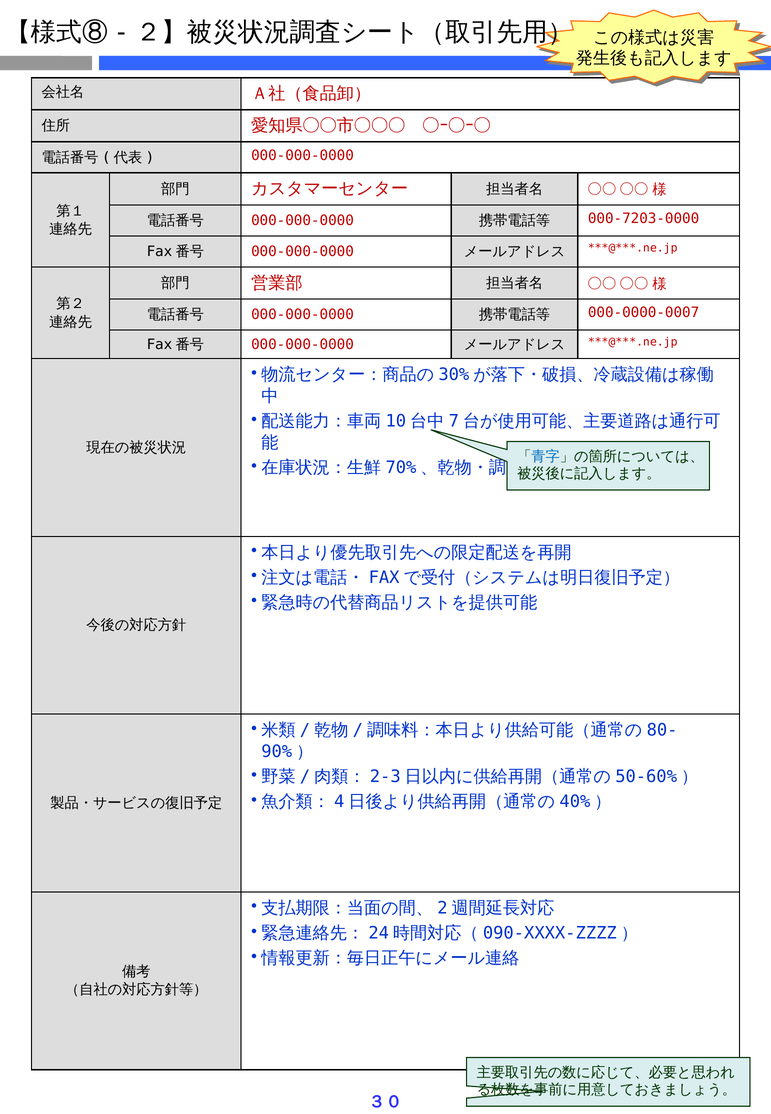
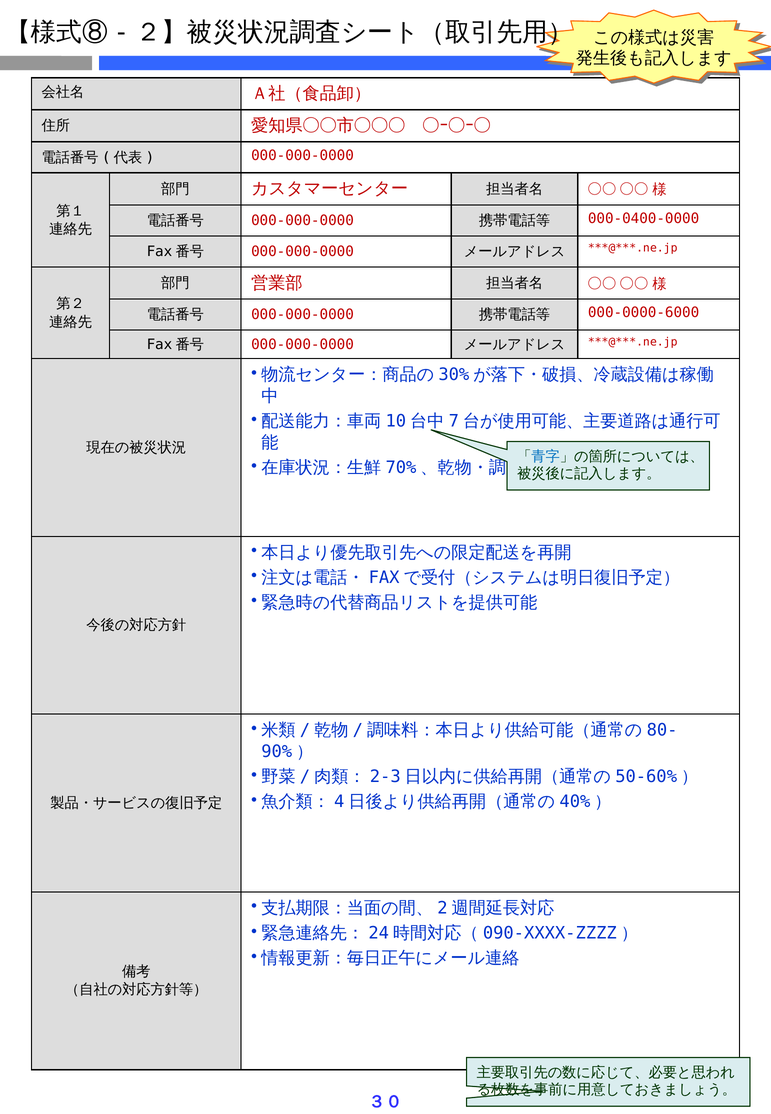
000-7203-0000: 000-7203-0000 -> 000-0400-0000
000-0000-0007: 000-0000-0007 -> 000-0000-6000
